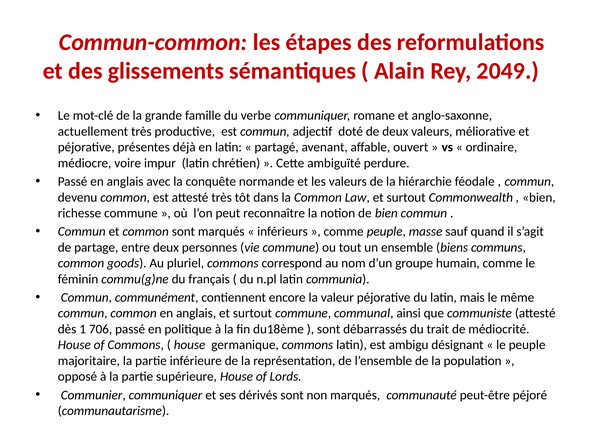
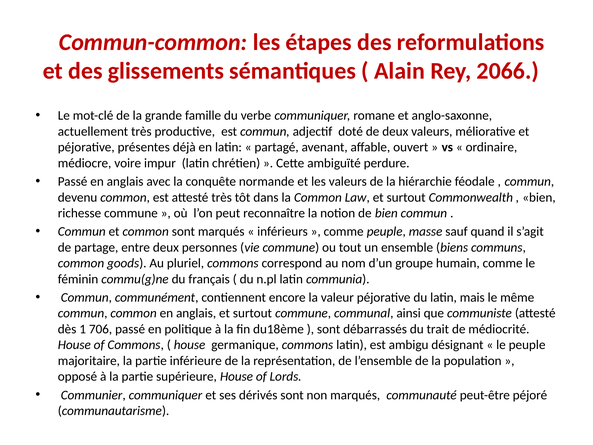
2049: 2049 -> 2066
